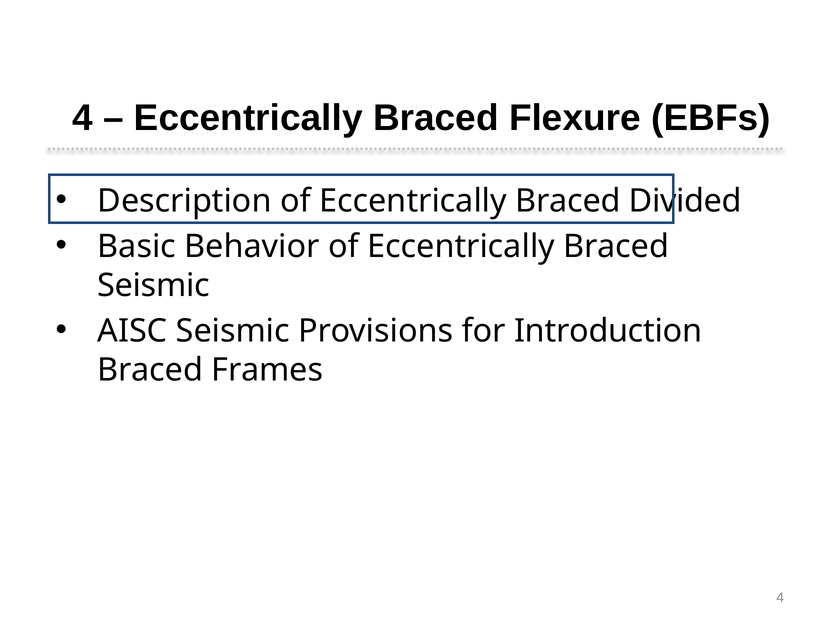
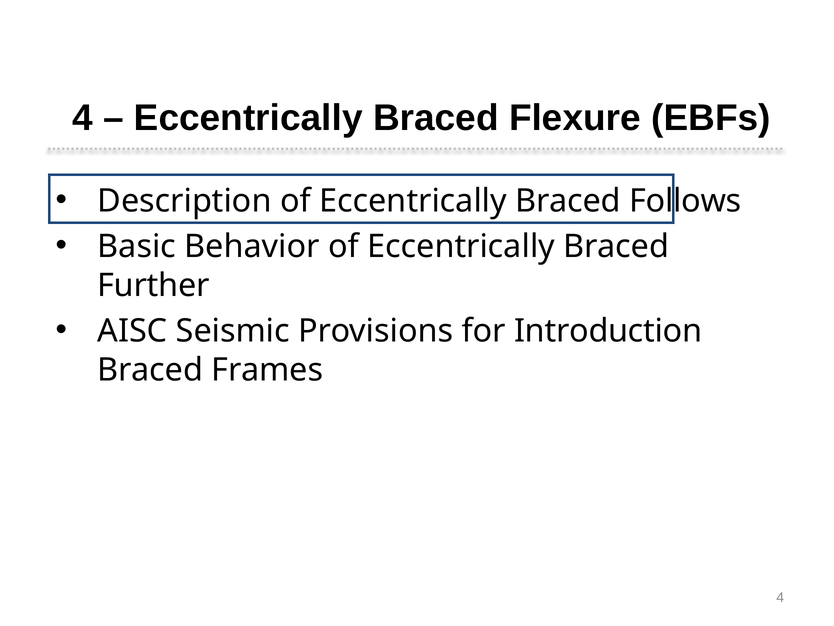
Divided: Divided -> Follows
Seismic at (153, 285): Seismic -> Further
